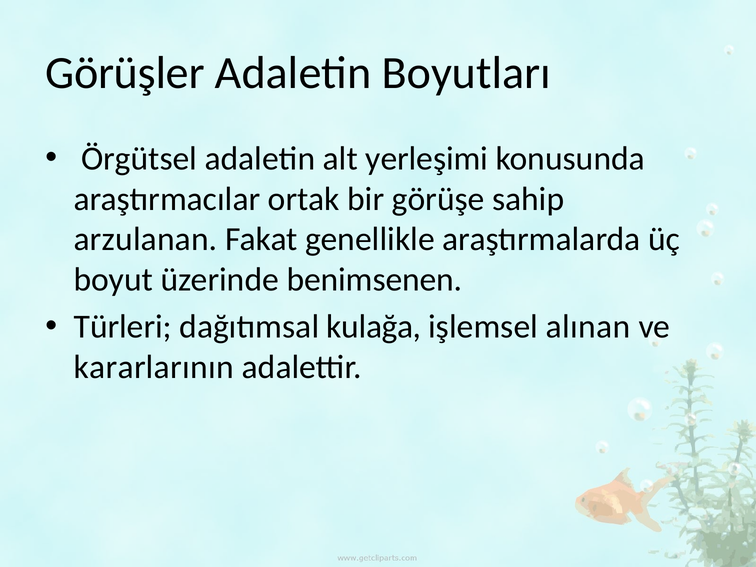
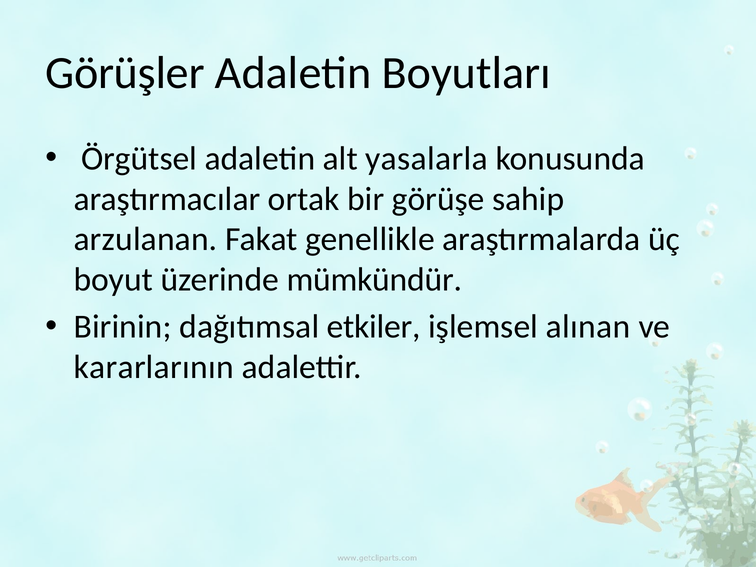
yerleşimi: yerleşimi -> yasalarla
benimsenen: benimsenen -> mümkündür
Türleri: Türleri -> Birinin
kulağa: kulağa -> etkiler
